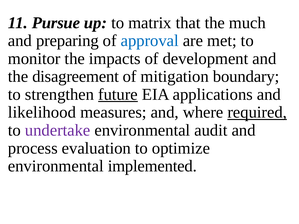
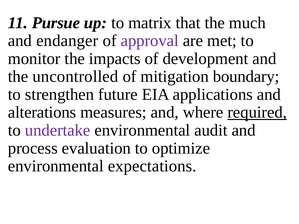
preparing: preparing -> endanger
approval colour: blue -> purple
disagreement: disagreement -> uncontrolled
future underline: present -> none
likelihood: likelihood -> alterations
implemented: implemented -> expectations
